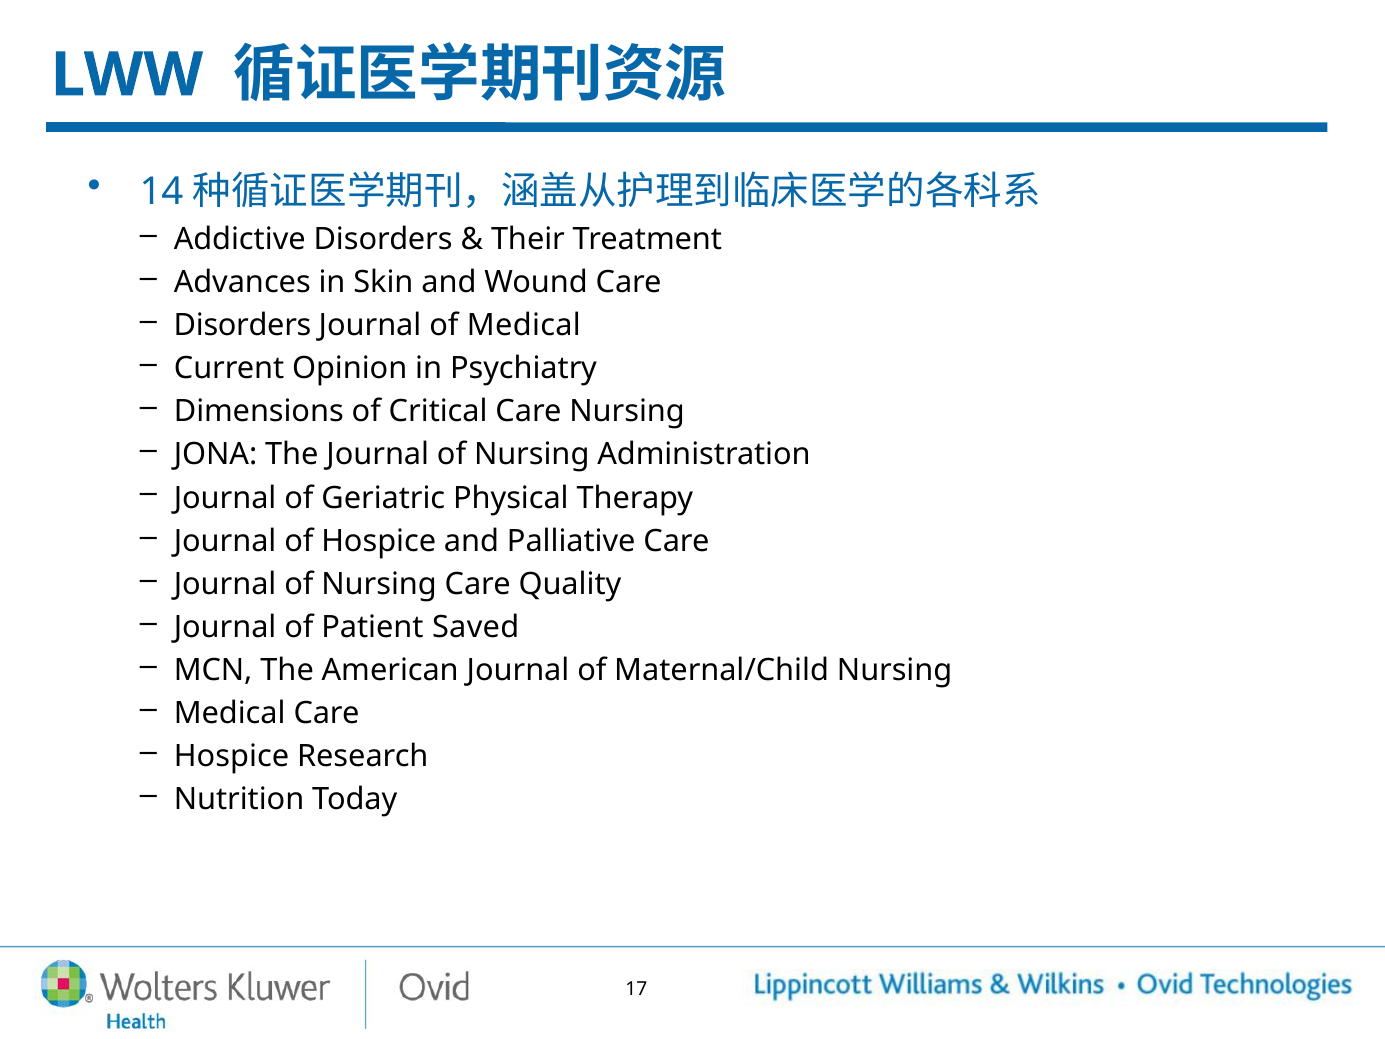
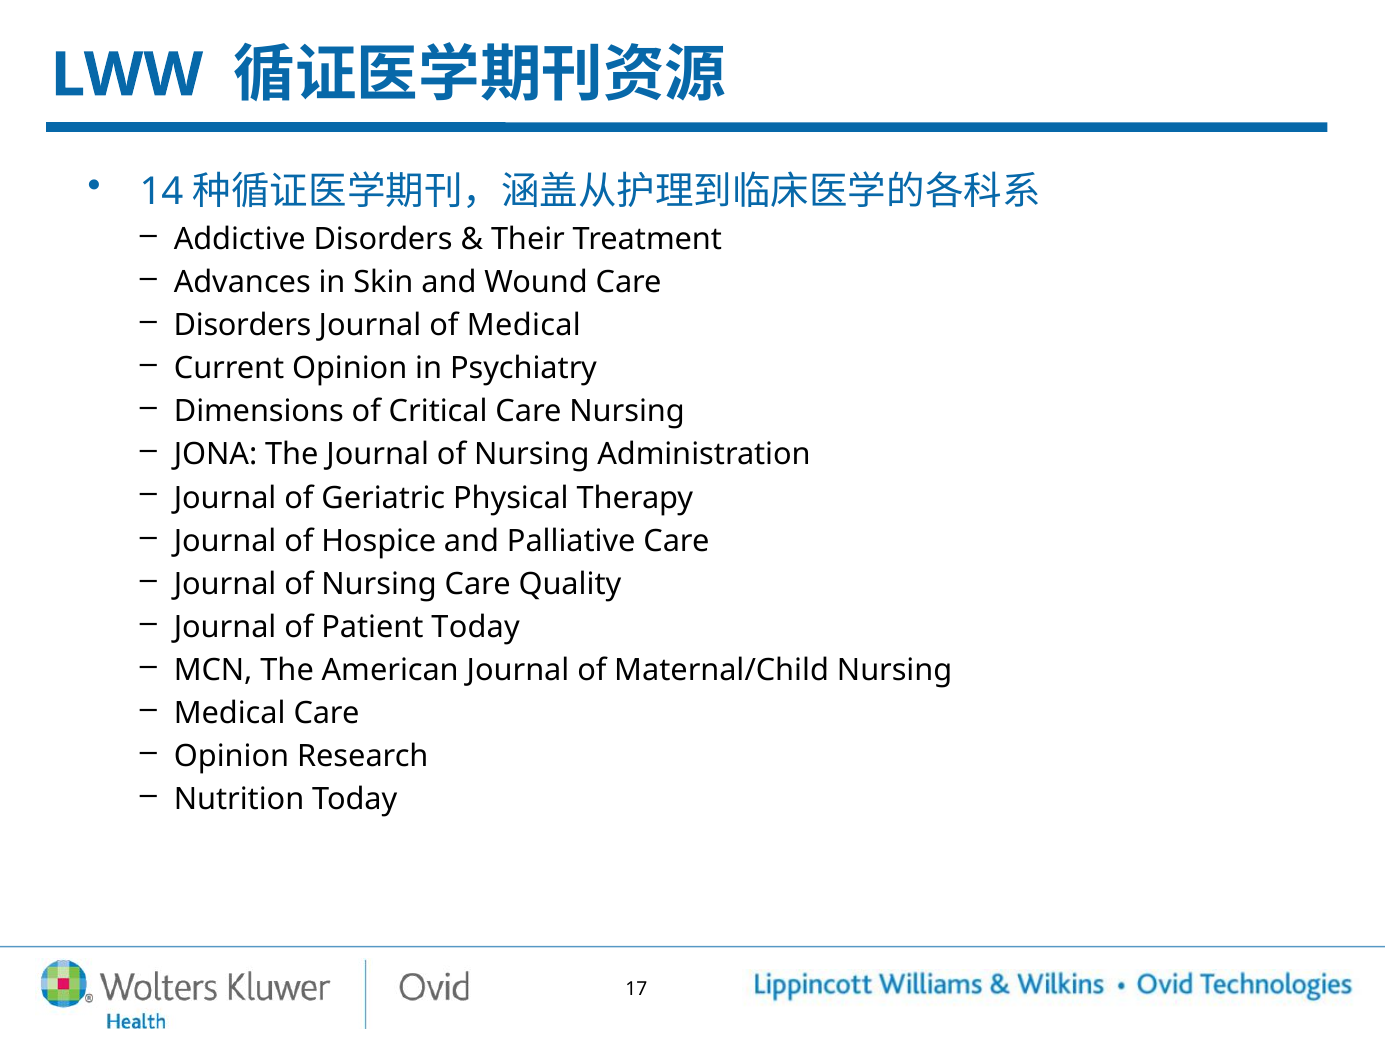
Patient Saved: Saved -> Today
Hospice at (232, 756): Hospice -> Opinion
